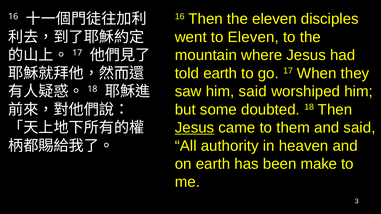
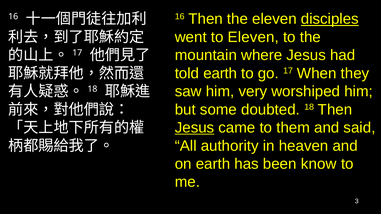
disciples underline: none -> present
him said: said -> very
make: make -> know
